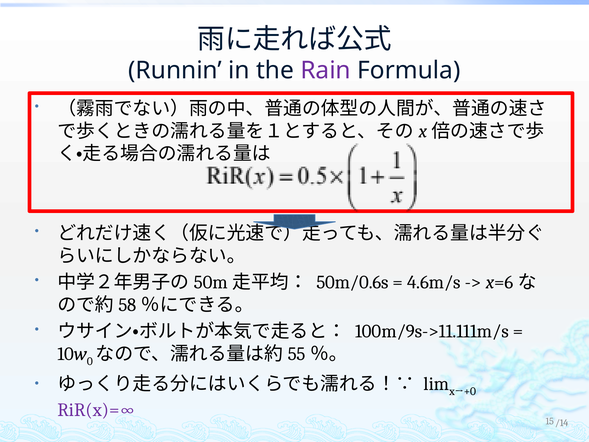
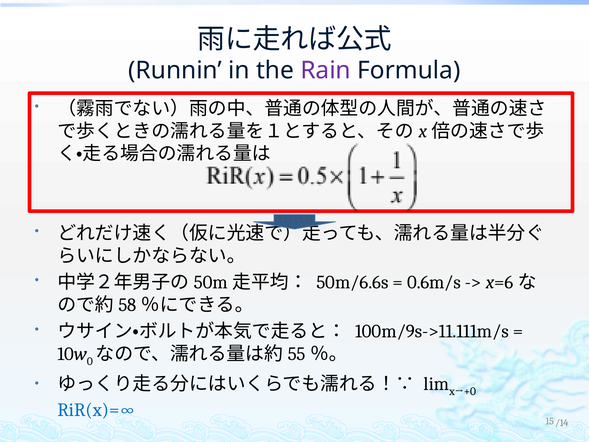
50m/0.6s: 50m/0.6s -> 50m/6.6s
4.6m/s: 4.6m/s -> 0.6m/s
RiR(x)=∞ colour: purple -> blue
